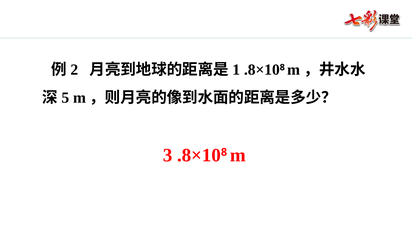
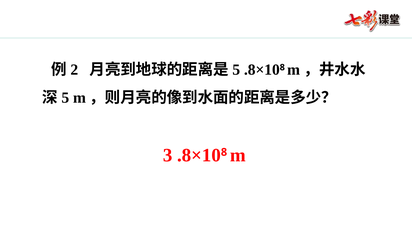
1 at (236, 70): 1 -> 5
